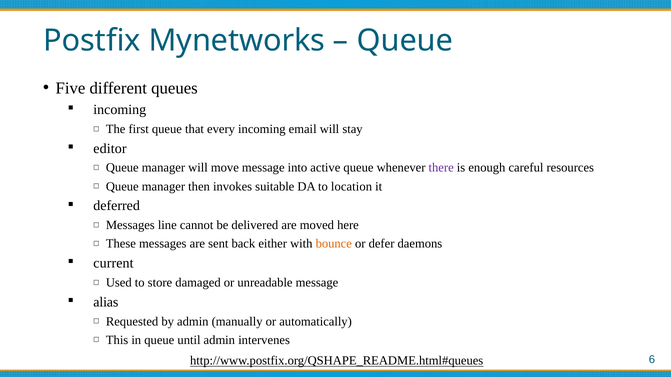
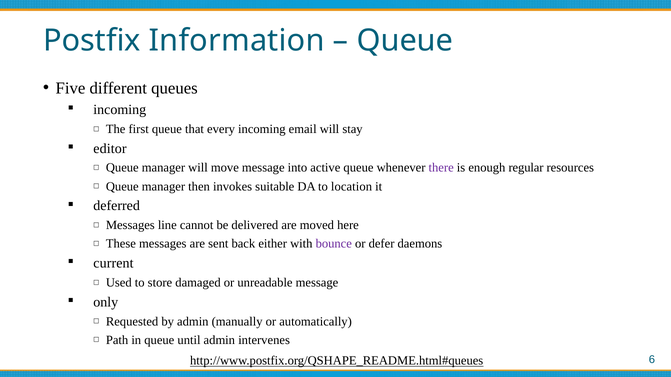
Mynetworks: Mynetworks -> Information
careful: careful -> regular
bounce colour: orange -> purple
alias: alias -> only
This: This -> Path
